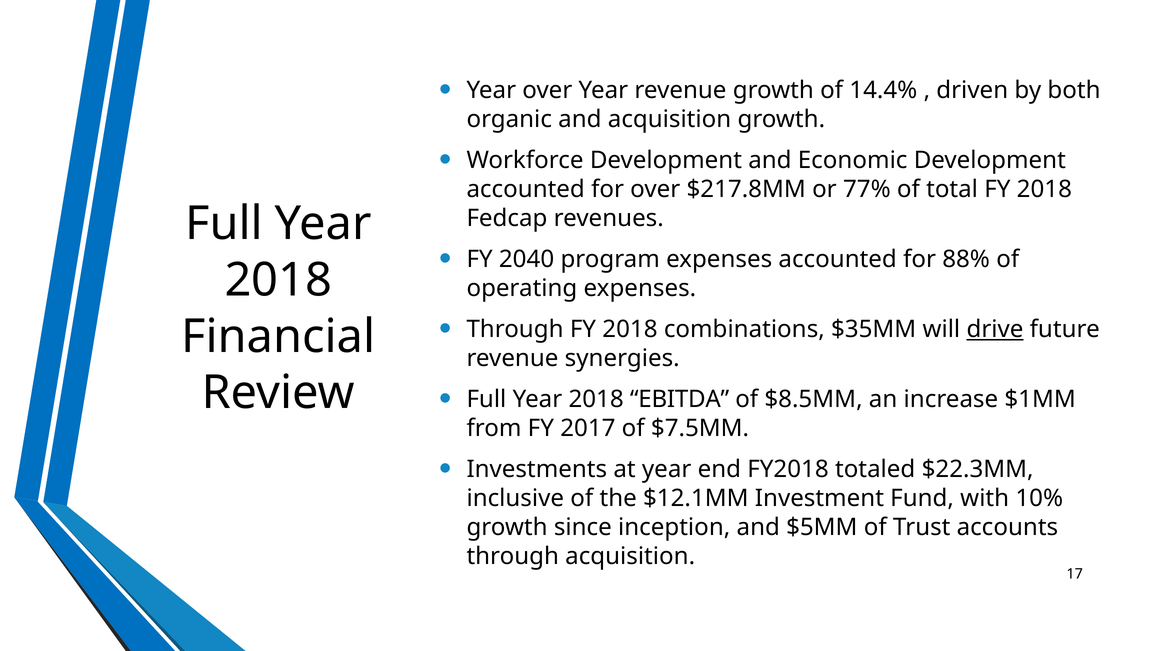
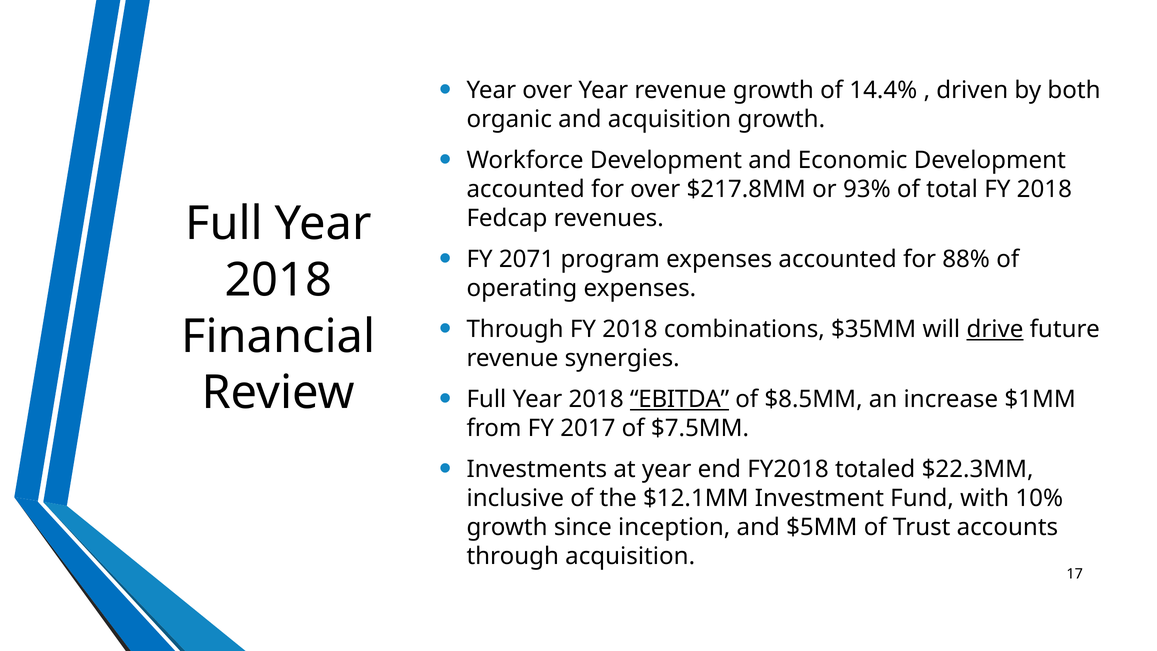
77%: 77% -> 93%
2040: 2040 -> 2071
EBITDA underline: none -> present
